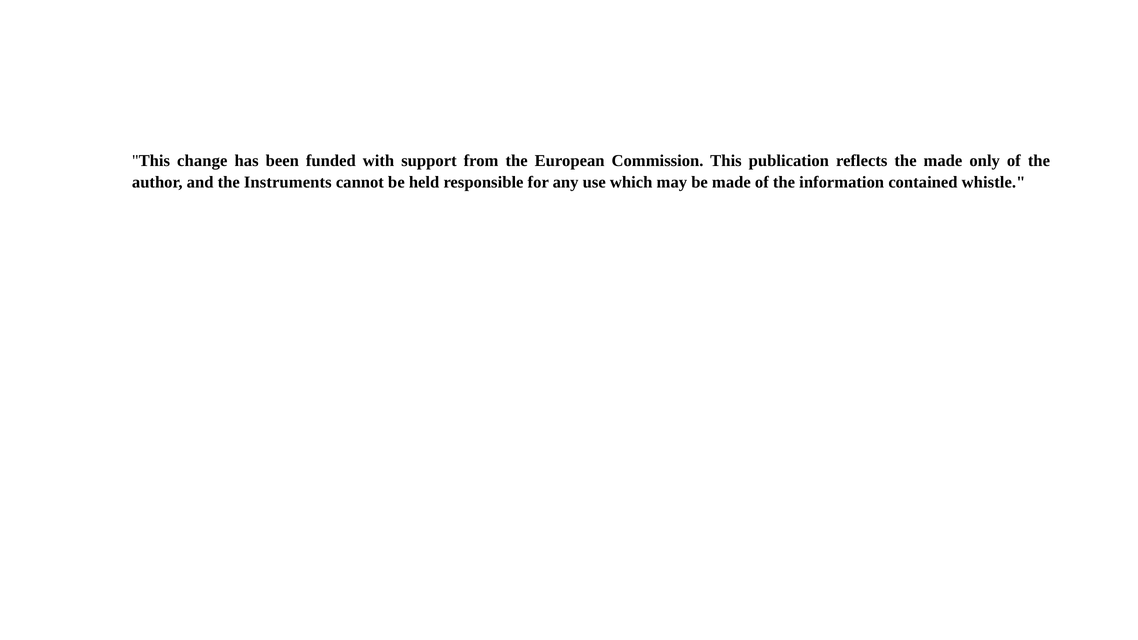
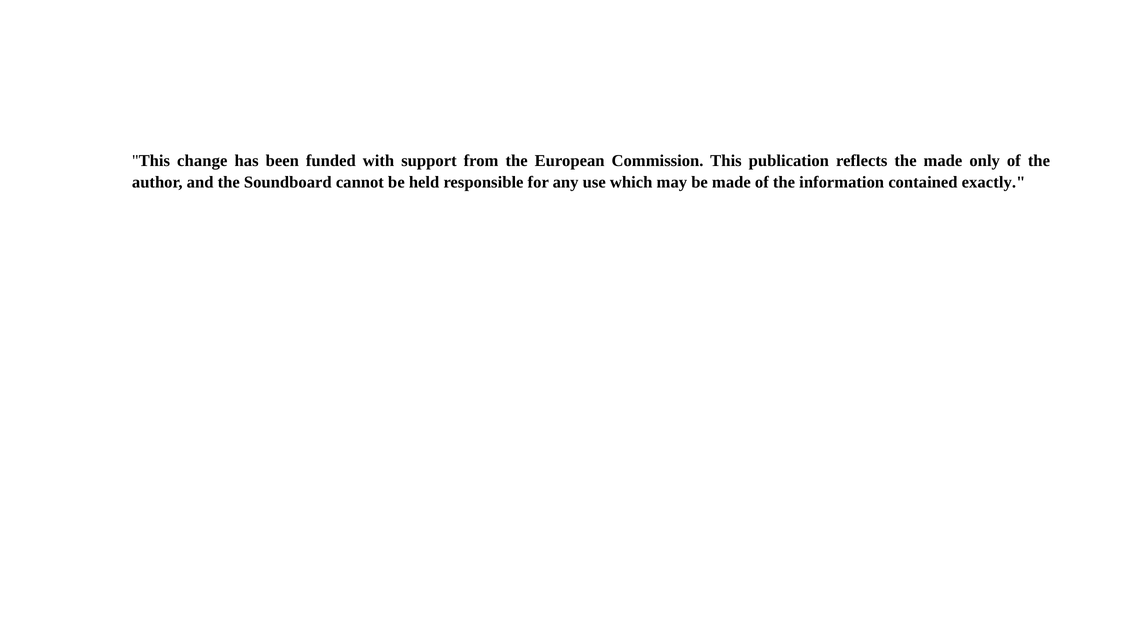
Instruments: Instruments -> Soundboard
whistle: whistle -> exactly
